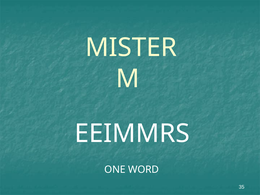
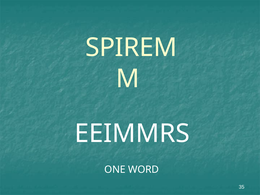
MISTER: MISTER -> SPIREM
